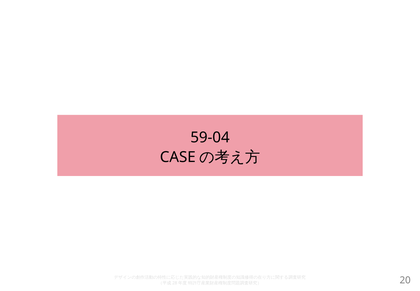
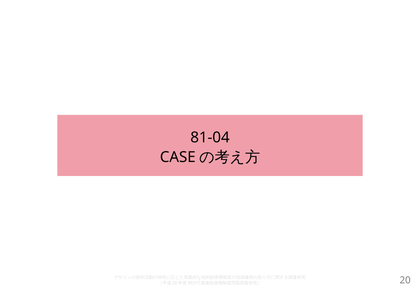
59-04: 59-04 -> 81-04
